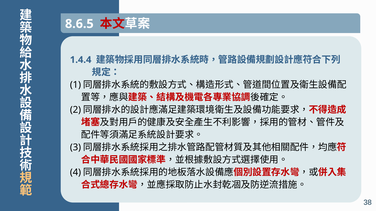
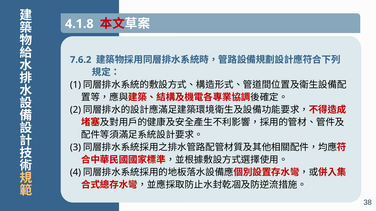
8.6.5: 8.6.5 -> 4.1.8
1.4.4: 1.4.4 -> 7.6.2
